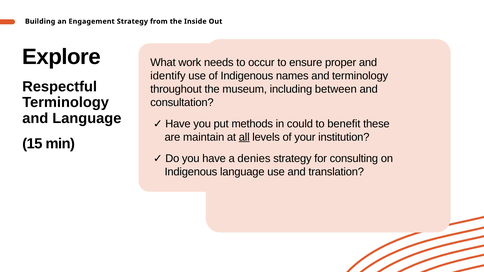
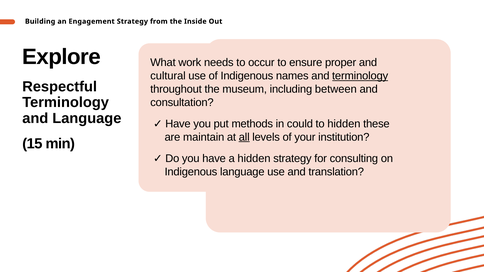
identify: identify -> cultural
terminology at (360, 76) underline: none -> present
benefit at (344, 124): benefit -> hidden
a denies: denies -> hidden
